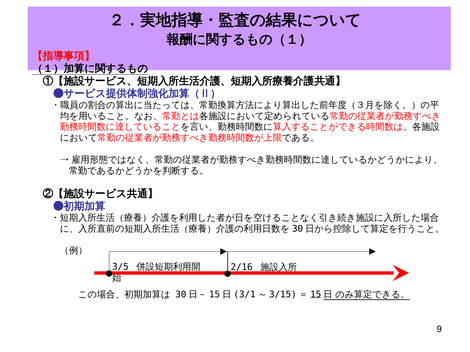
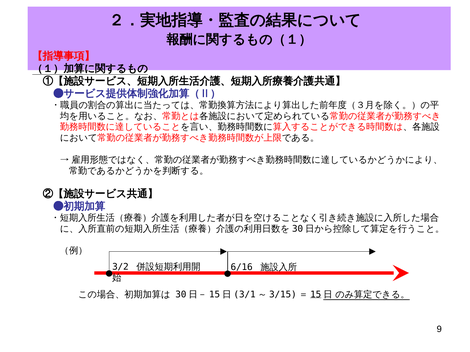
3/5: 3/5 -> 3/2
2/16: 2/16 -> 6/16
